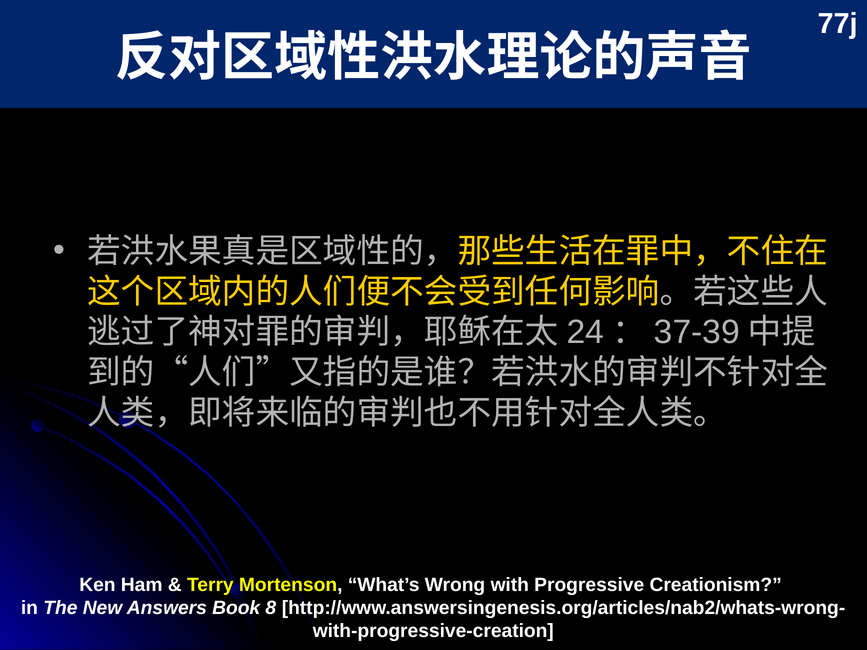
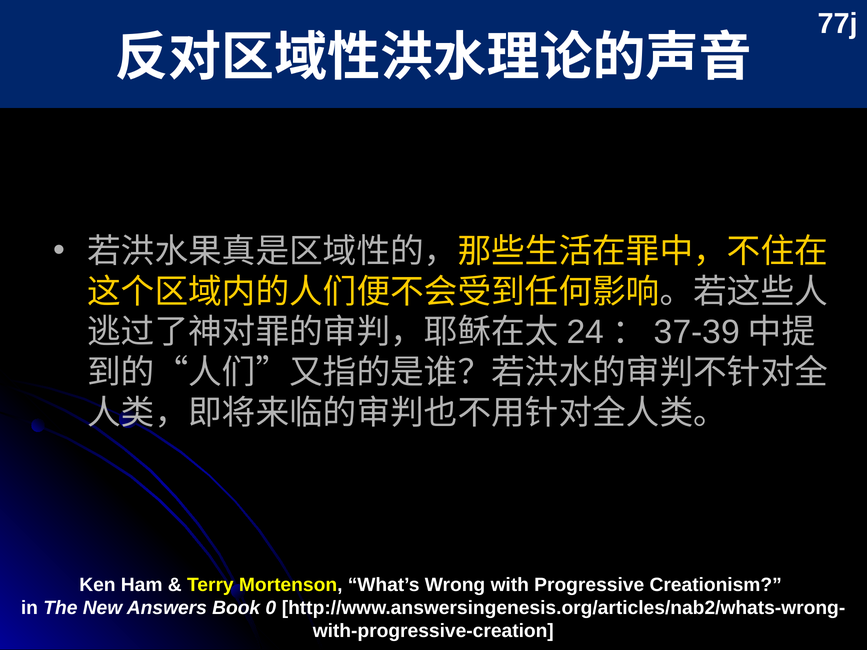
8: 8 -> 0
